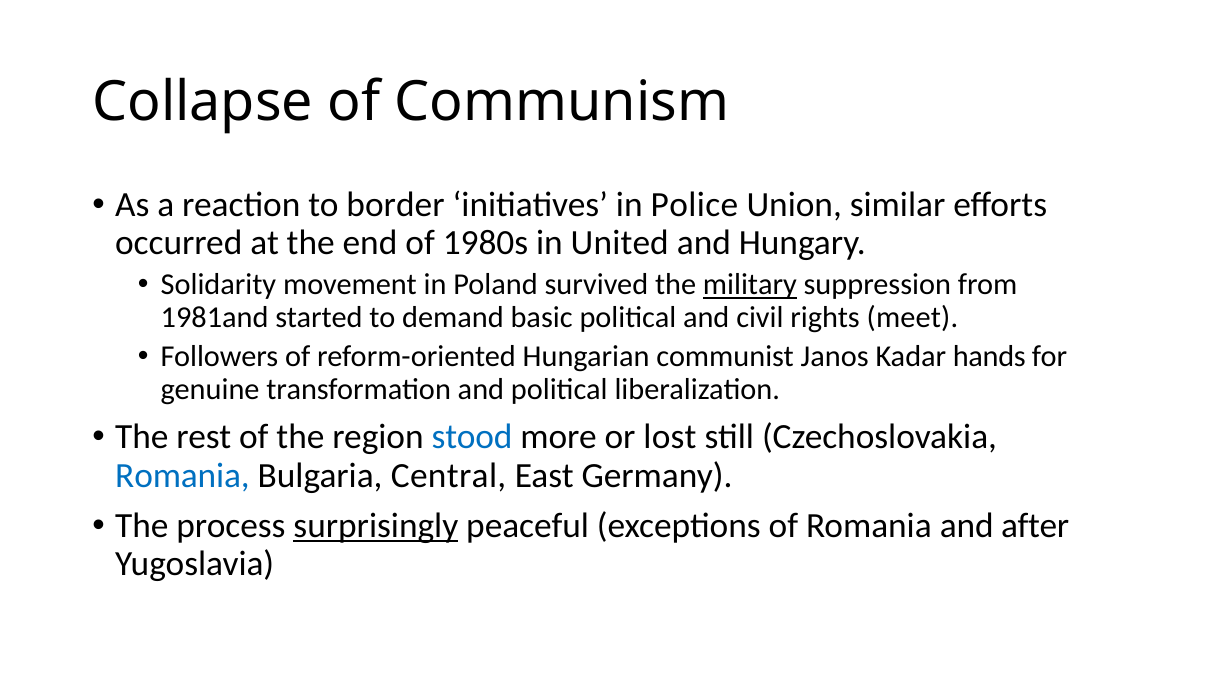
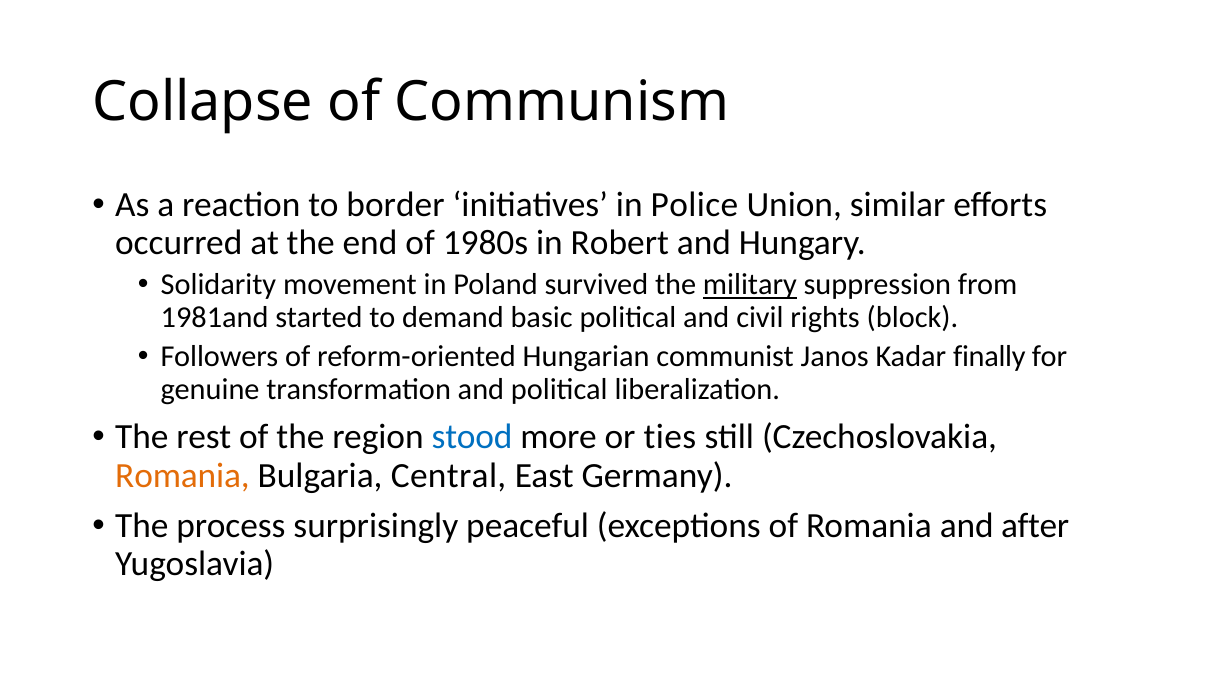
United: United -> Robert
meet: meet -> block
hands: hands -> finally
lost: lost -> ties
Romania at (183, 476) colour: blue -> orange
surprisingly underline: present -> none
